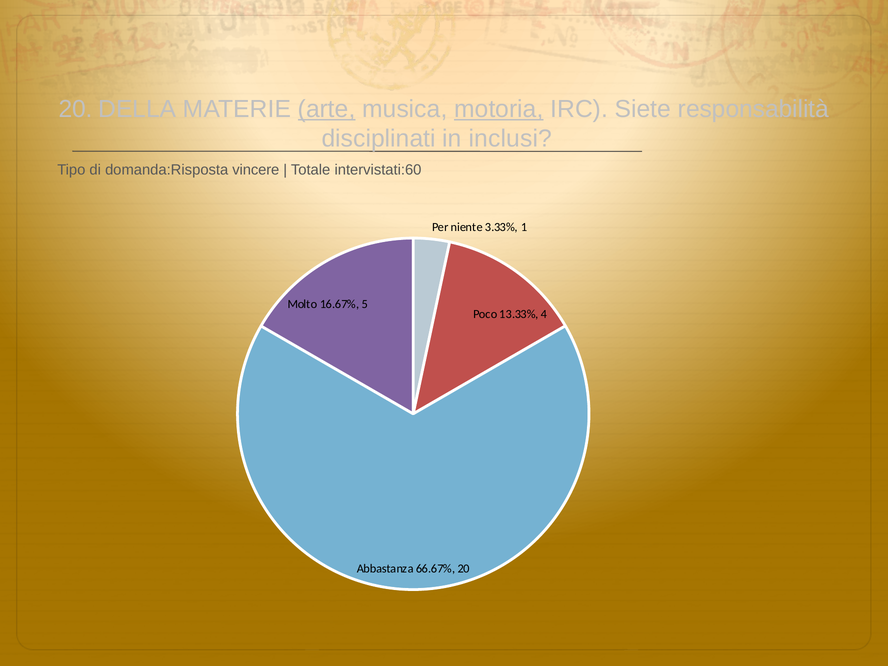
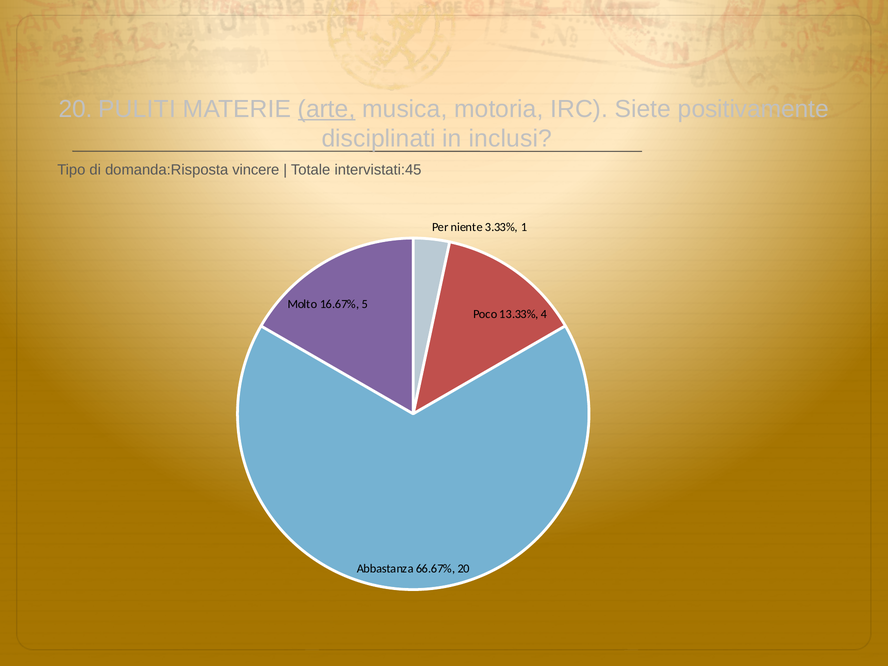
DELLA: DELLA -> PULITI
motoria underline: present -> none
responsabilità: responsabilità -> positivamente
intervistati:60: intervistati:60 -> intervistati:45
